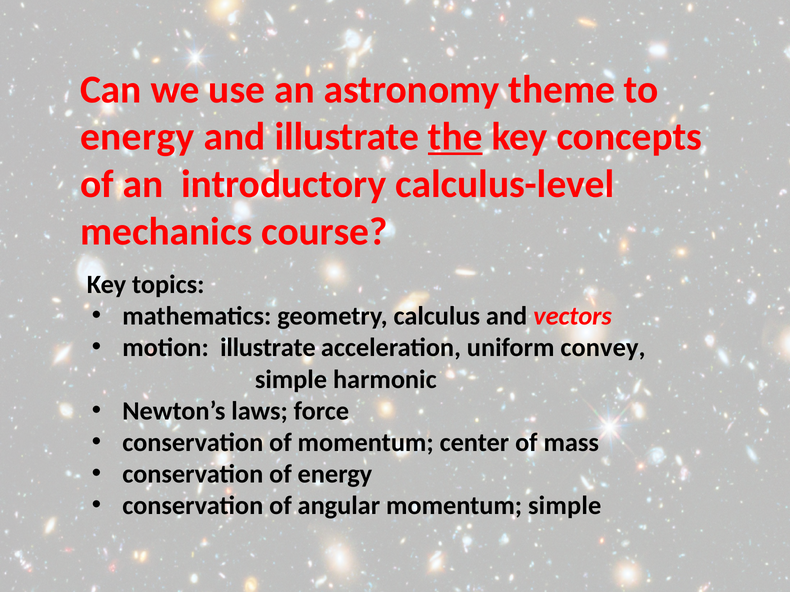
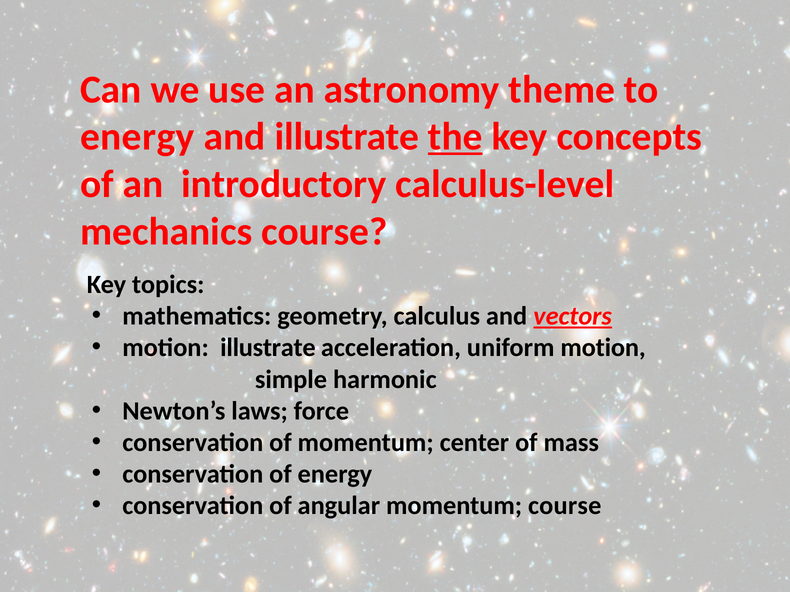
vectors underline: none -> present
uniform convey: convey -> motion
momentum simple: simple -> course
